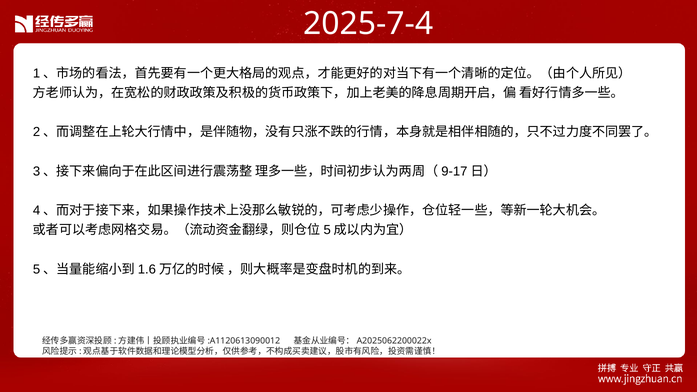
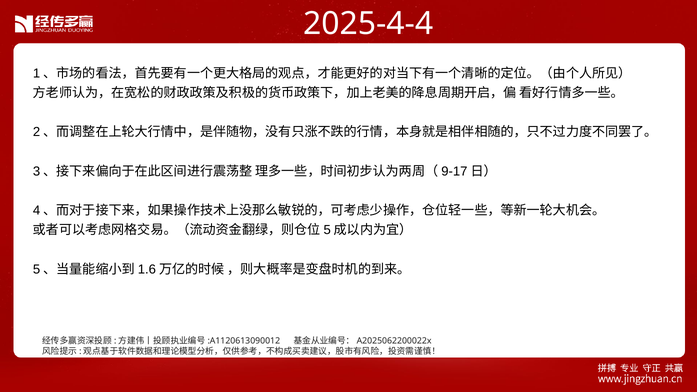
2025-7-4: 2025-7-4 -> 2025-4-4
